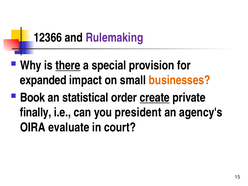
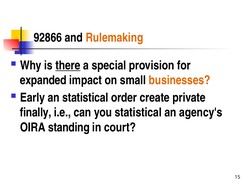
12366: 12366 -> 92866
Rulemaking colour: purple -> orange
Book: Book -> Early
create underline: present -> none
you president: president -> statistical
evaluate: evaluate -> standing
